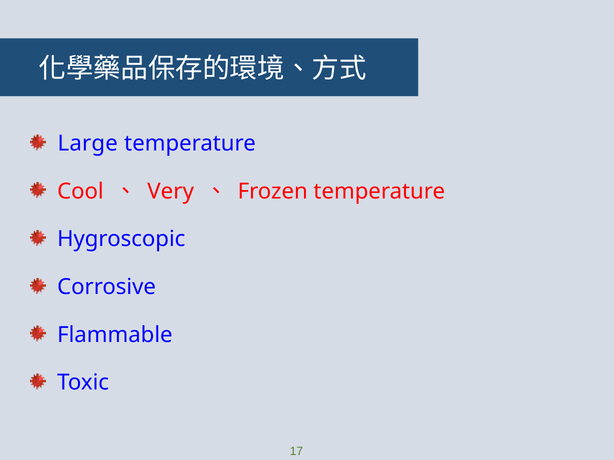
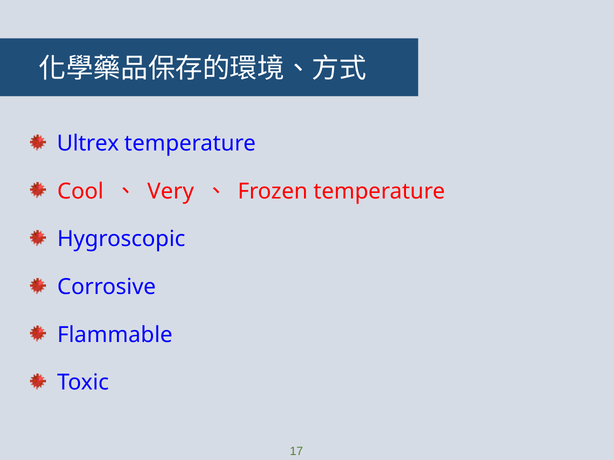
Large: Large -> Ultrex
